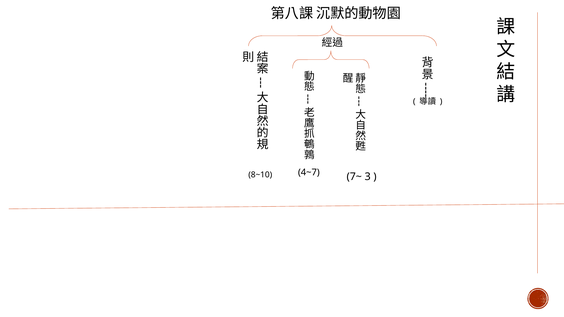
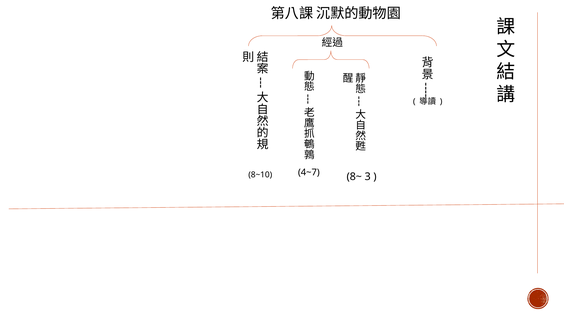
7~: 7~ -> 8~
